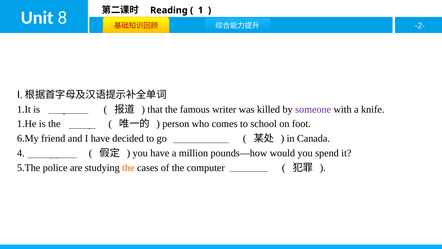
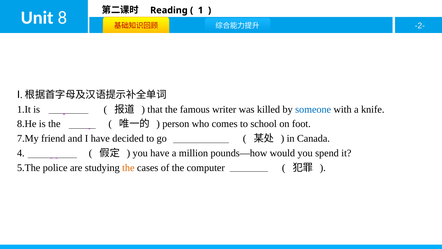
someone colour: purple -> blue
1.He: 1.He -> 8.He
6.My: 6.My -> 7.My
